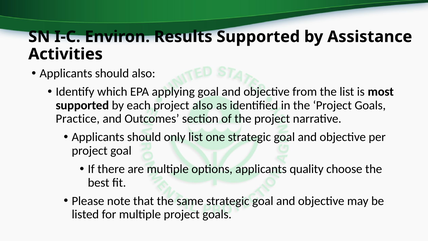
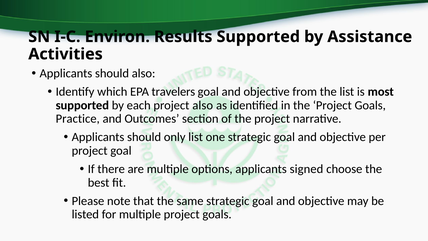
applying: applying -> travelers
quality: quality -> signed
